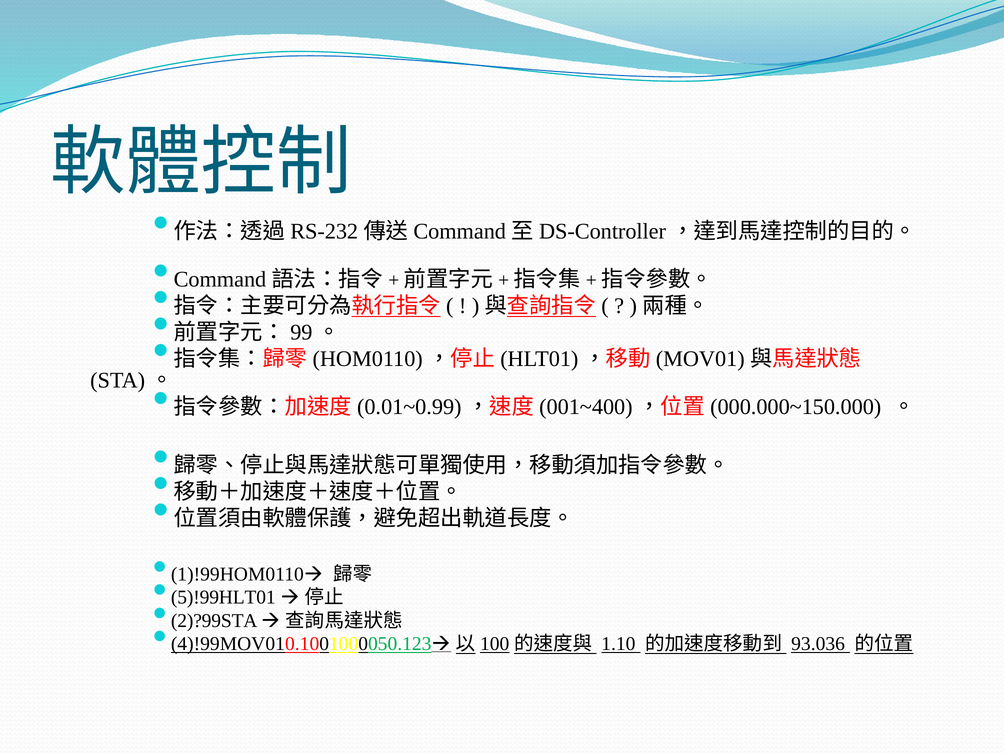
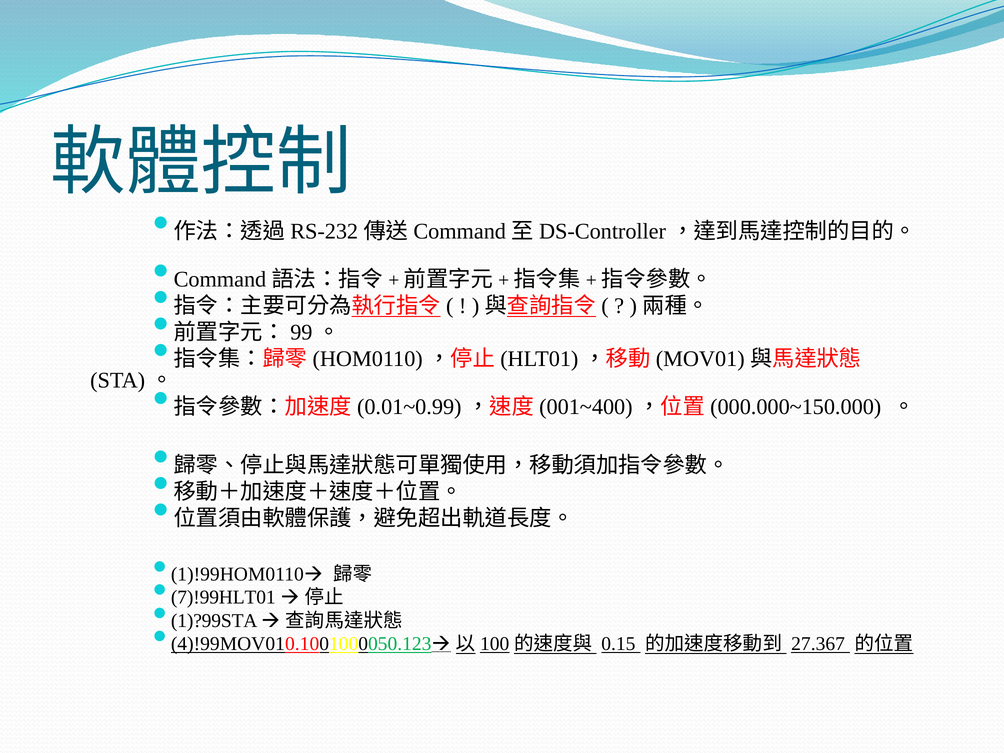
5)!99HLT01: 5)!99HLT01 -> 7)!99HLT01
2)?99STA: 2)?99STA -> 1)?99STA
1.10: 1.10 -> 0.15
93.036: 93.036 -> 27.367
